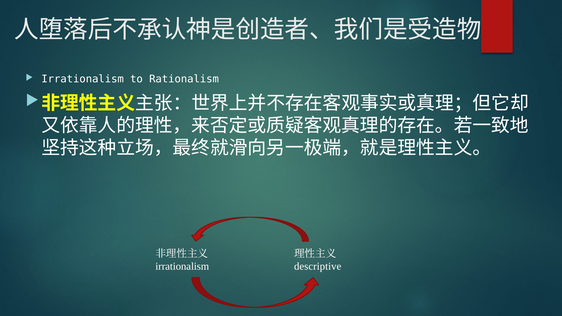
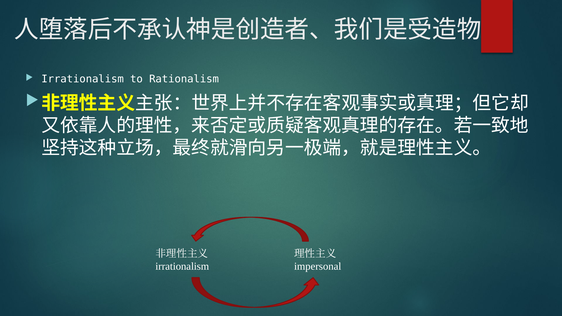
descriptive: descriptive -> impersonal
